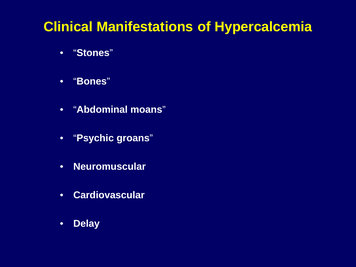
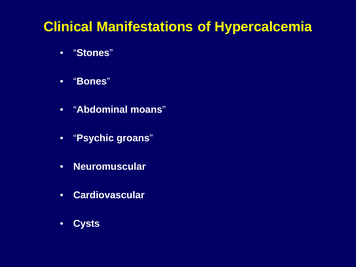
Delay: Delay -> Cysts
